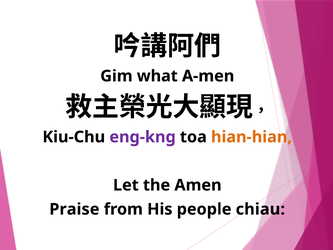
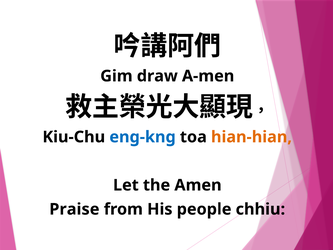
what: what -> draw
eng-kng colour: purple -> blue
chiau: chiau -> chhiu
